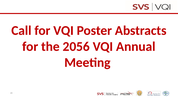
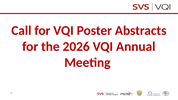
2056: 2056 -> 2026
